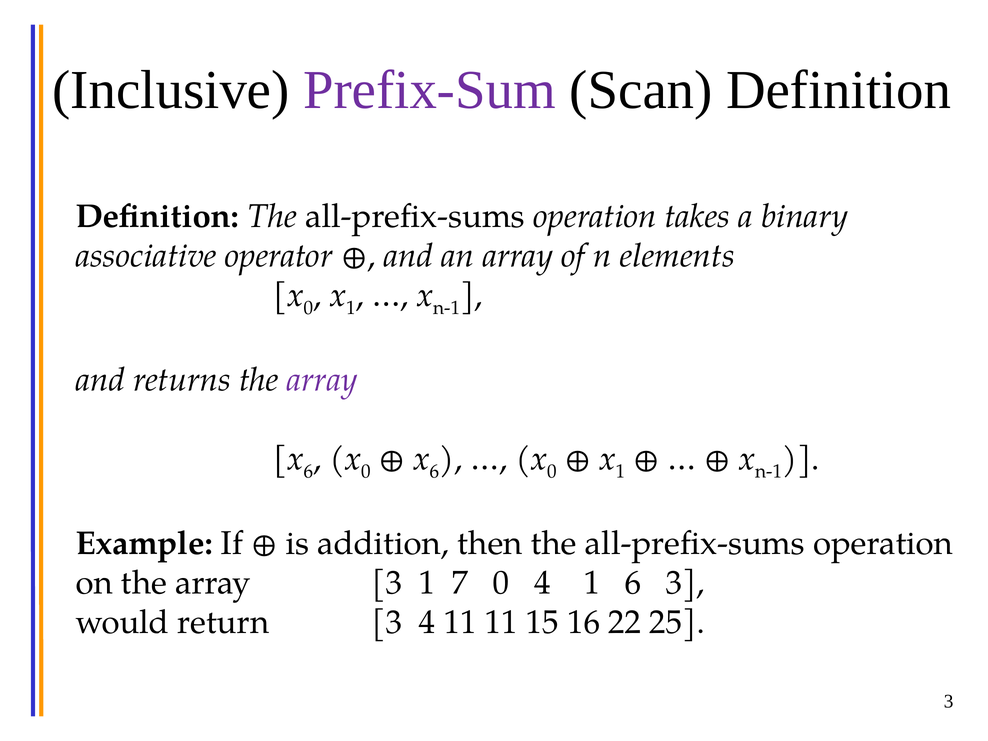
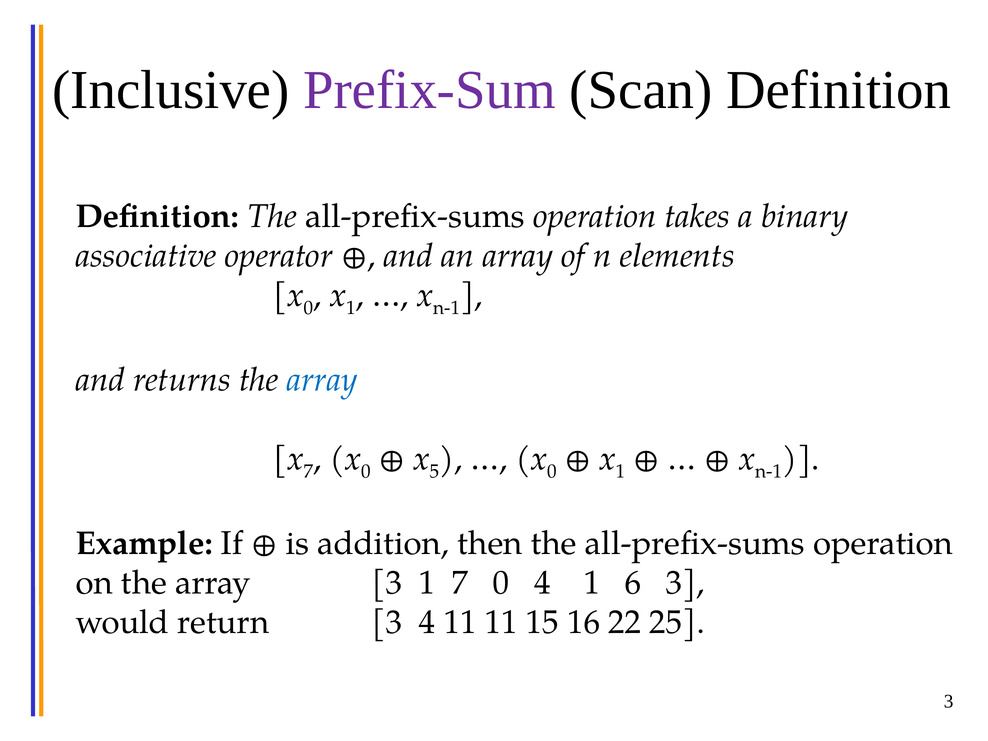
array at (322, 380) colour: purple -> blue
6 at (308, 472): 6 -> 7
6 at (435, 472): 6 -> 5
